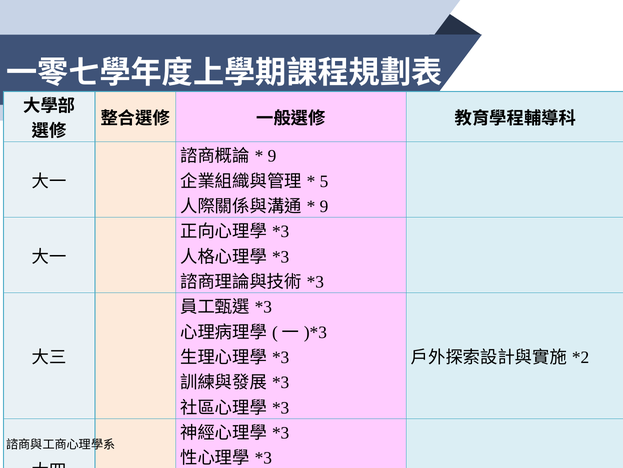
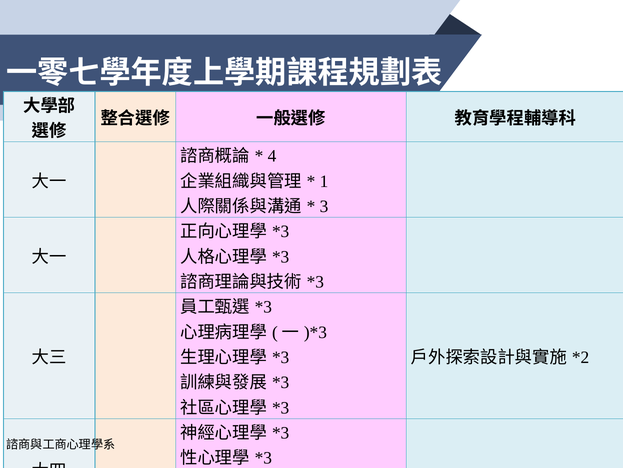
9 at (272, 156): 9 -> 4
5: 5 -> 1
9 at (324, 206): 9 -> 3
